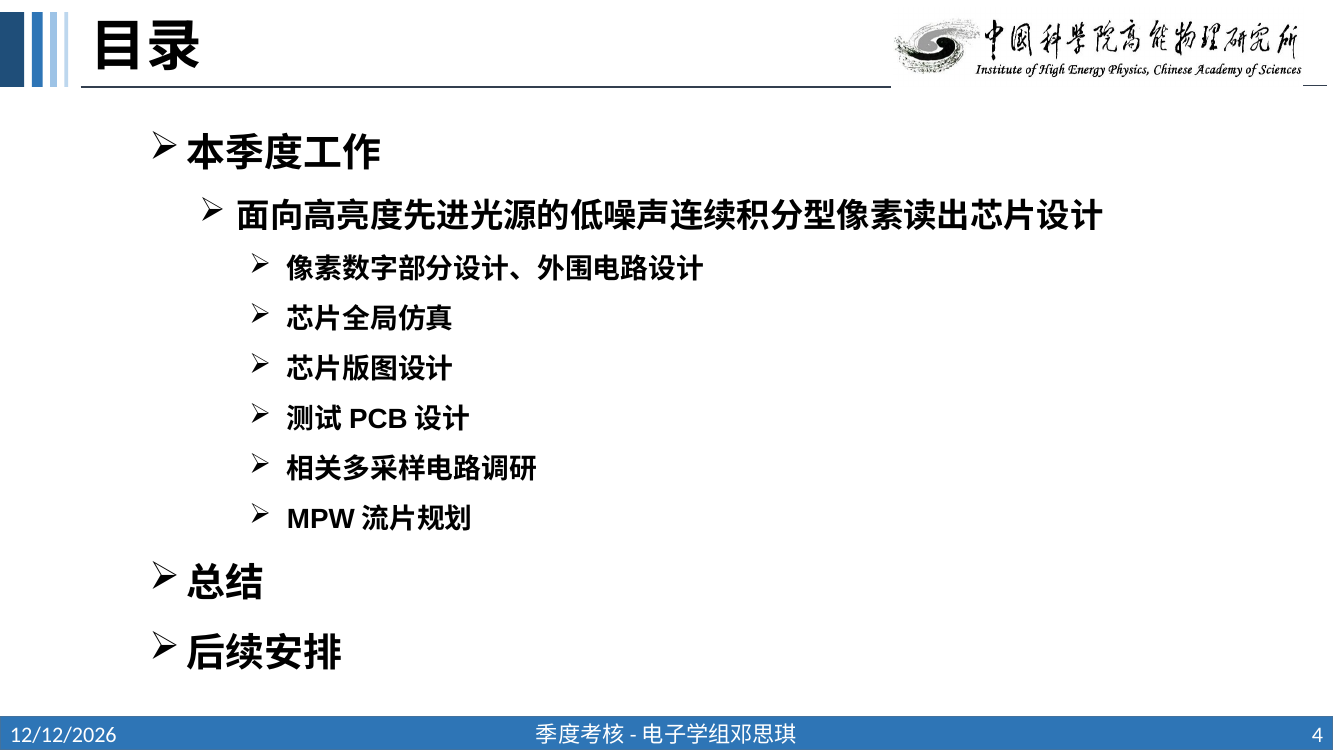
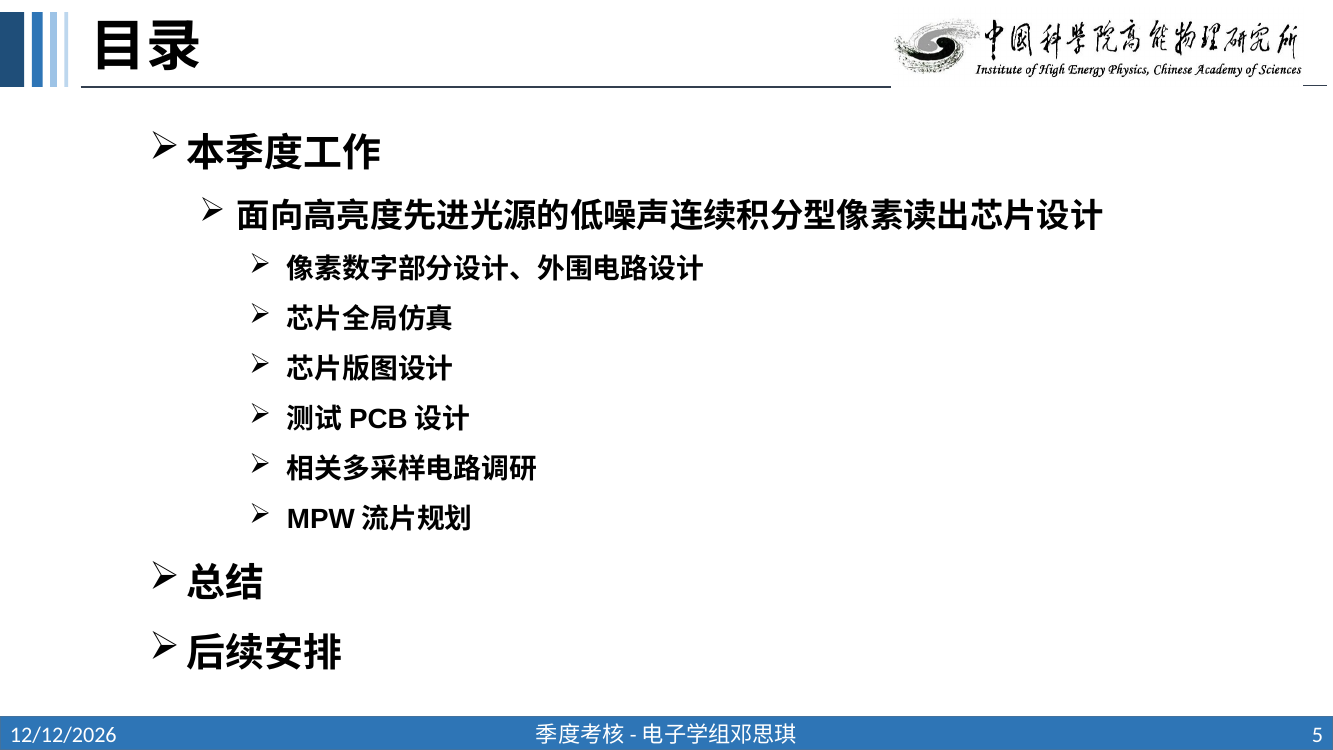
4: 4 -> 5
